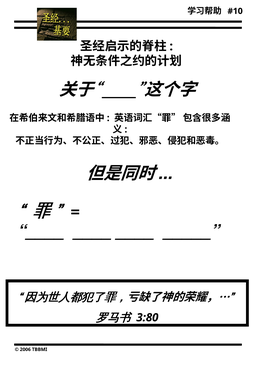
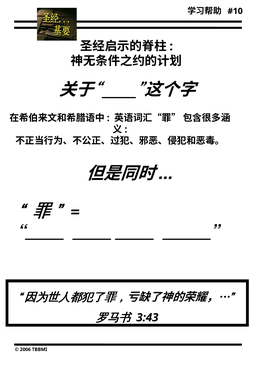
3:80: 3:80 -> 3:43
